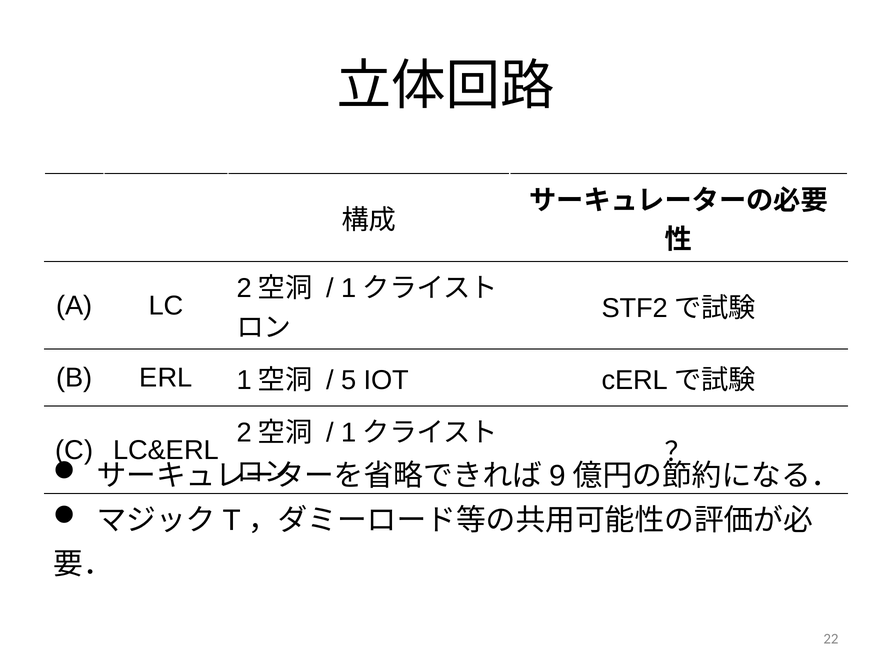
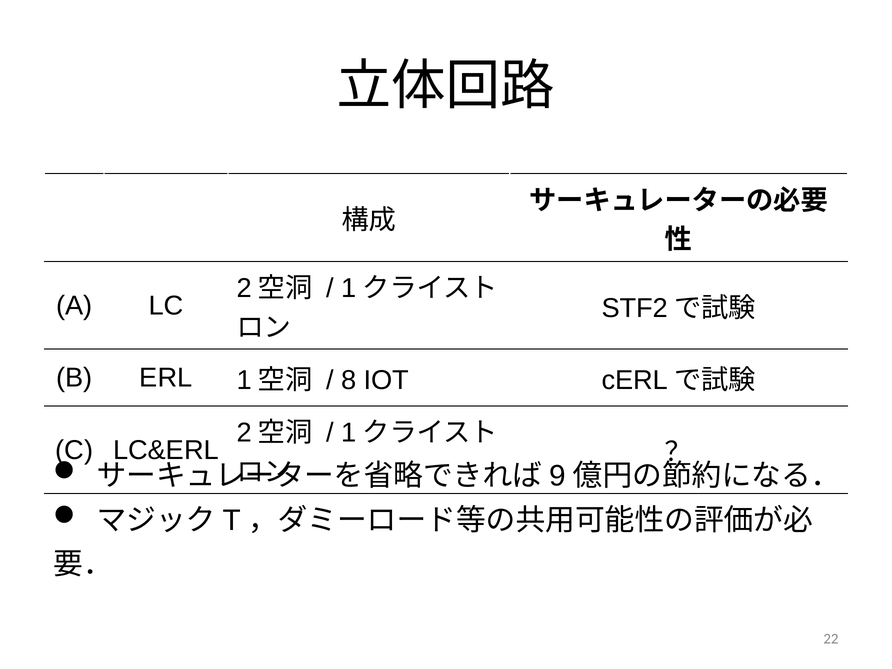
5: 5 -> 8
